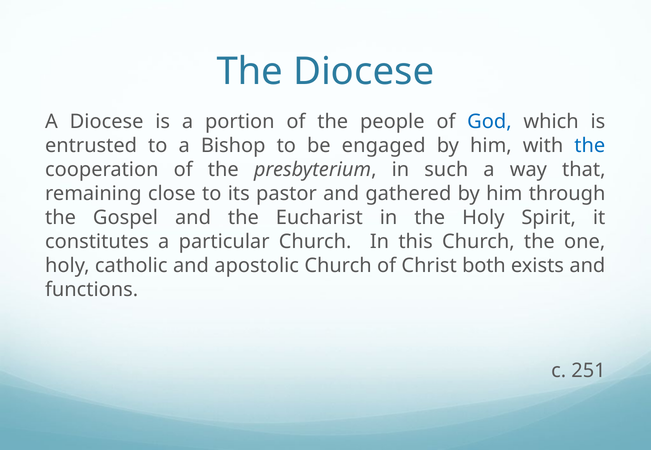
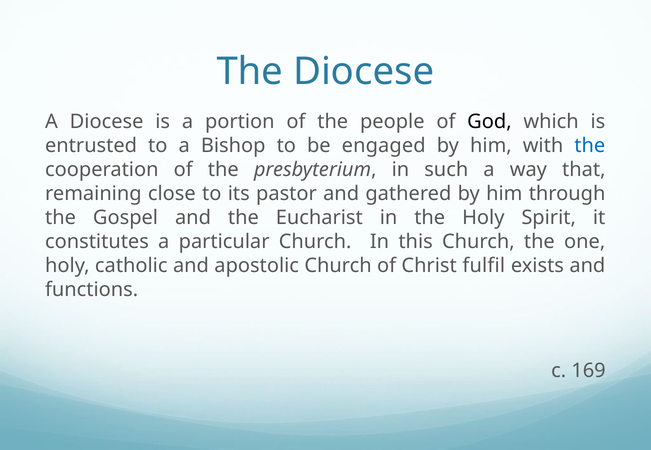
God colour: blue -> black
both: both -> fulfil
251: 251 -> 169
